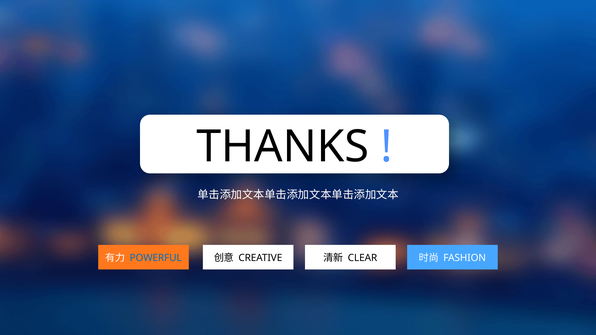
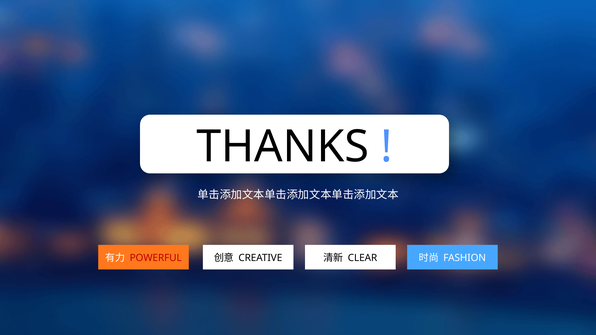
POWERFUL colour: blue -> red
